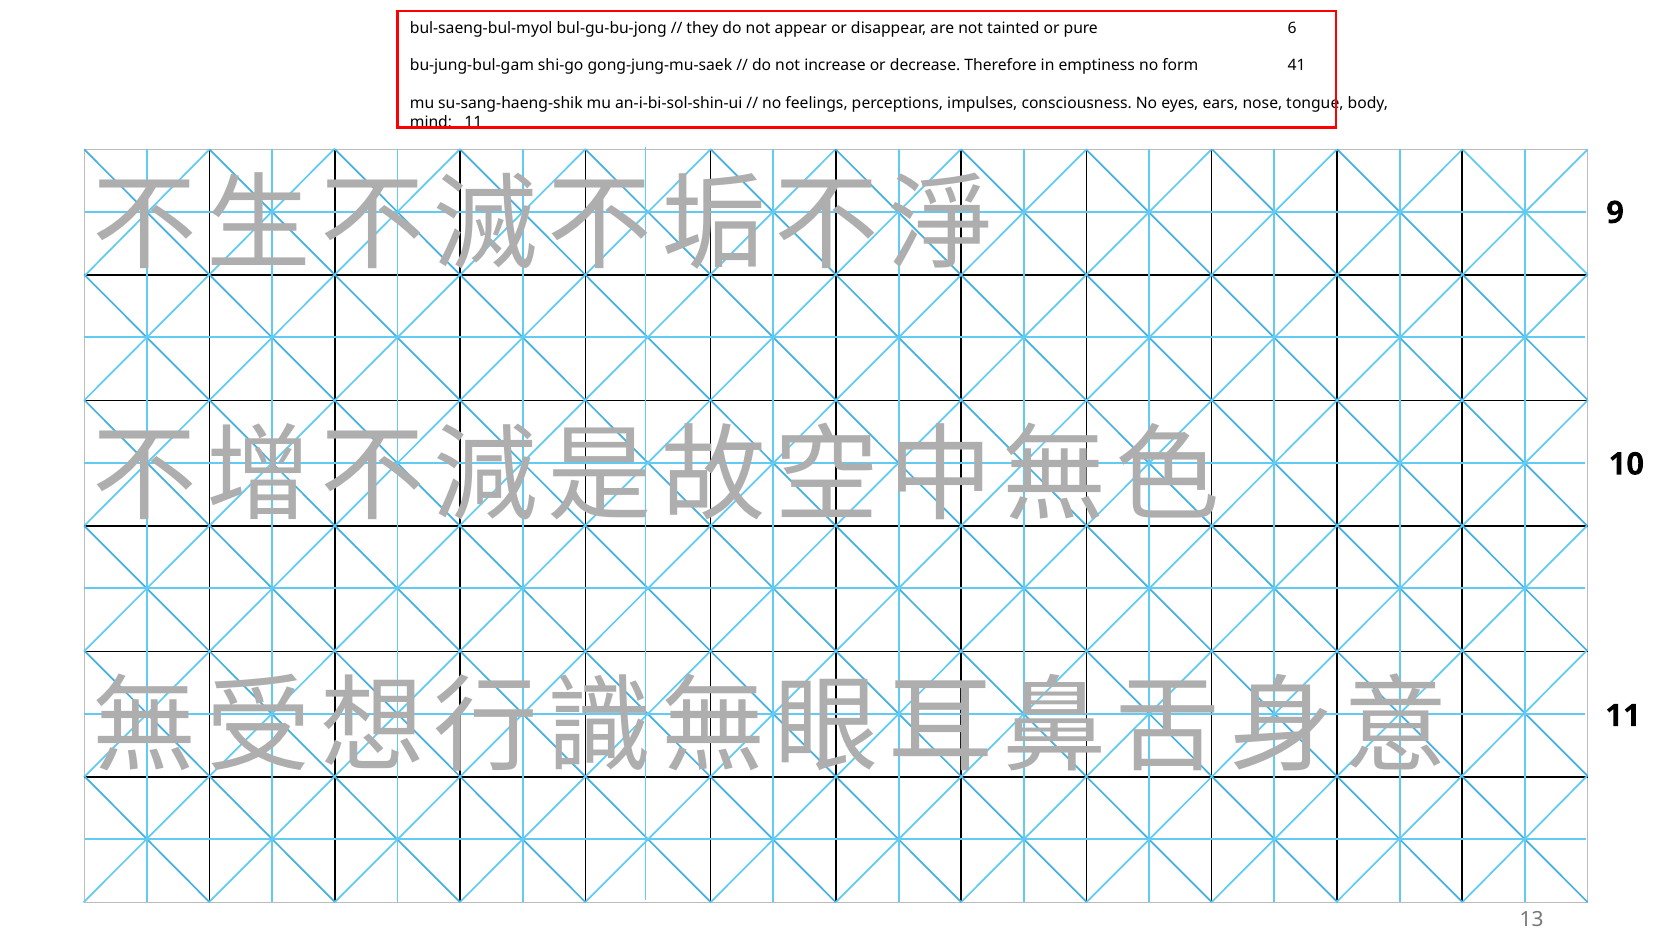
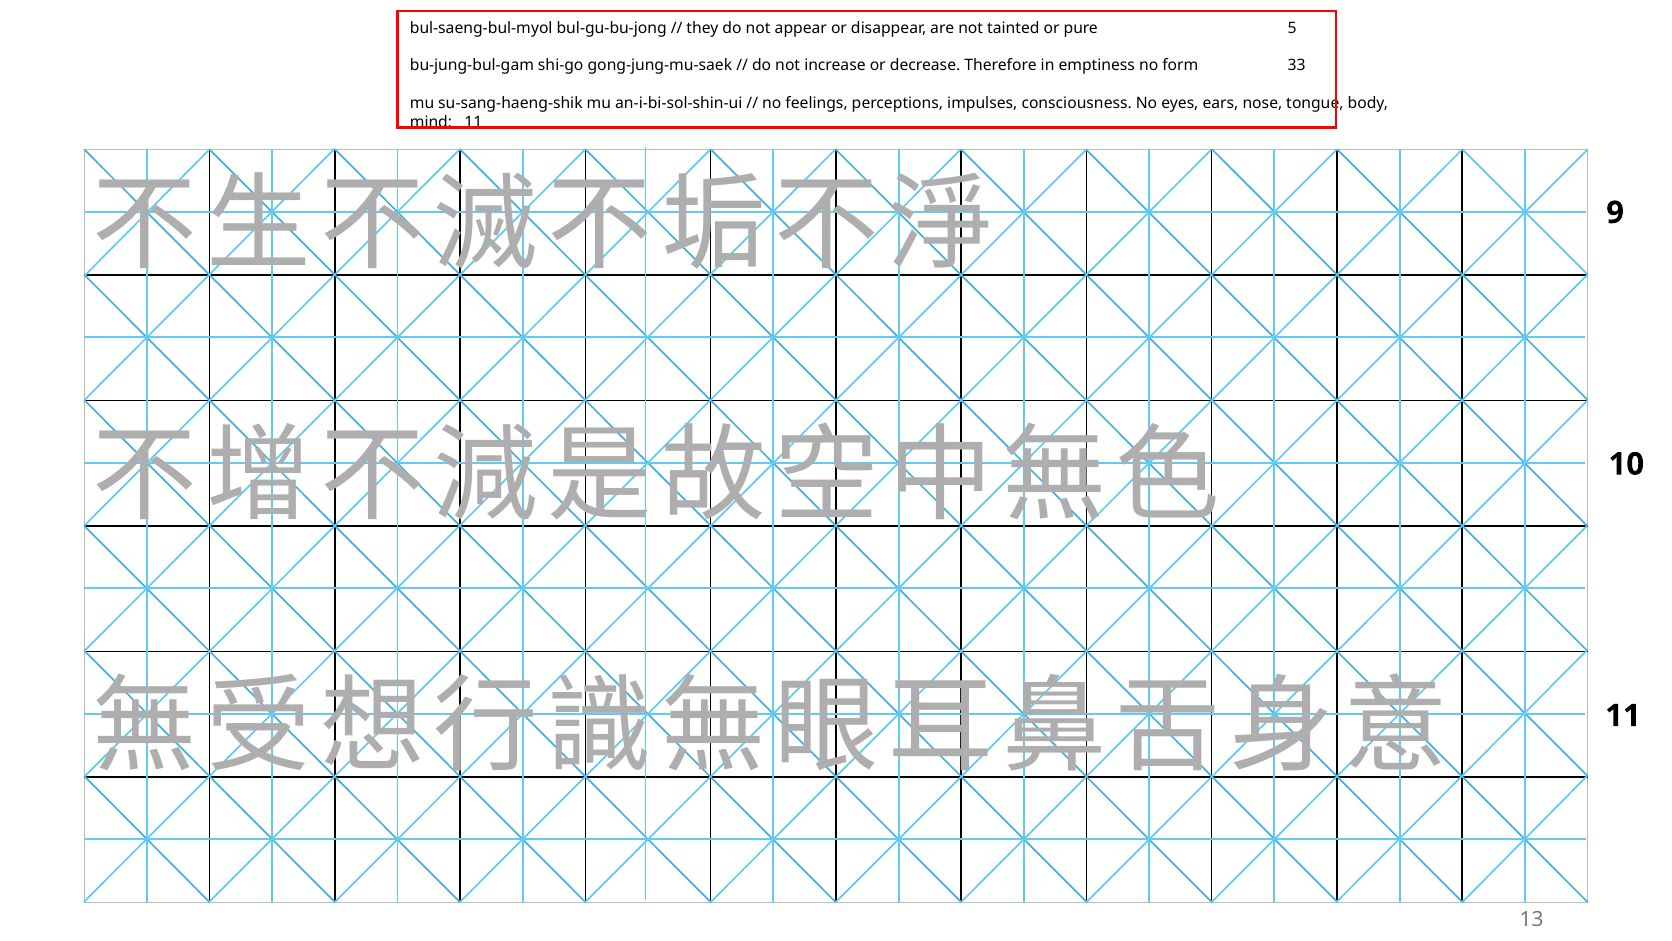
6: 6 -> 5
41: 41 -> 33
